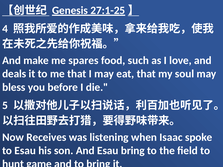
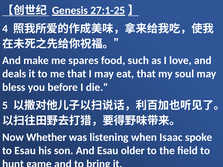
Receives: Receives -> Whether
Esau bring: bring -> older
